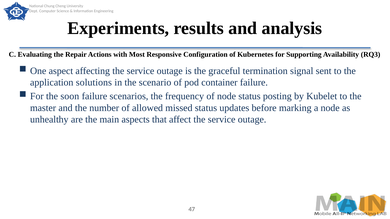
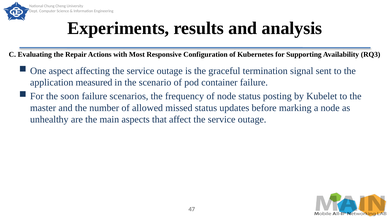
solutions: solutions -> measured
